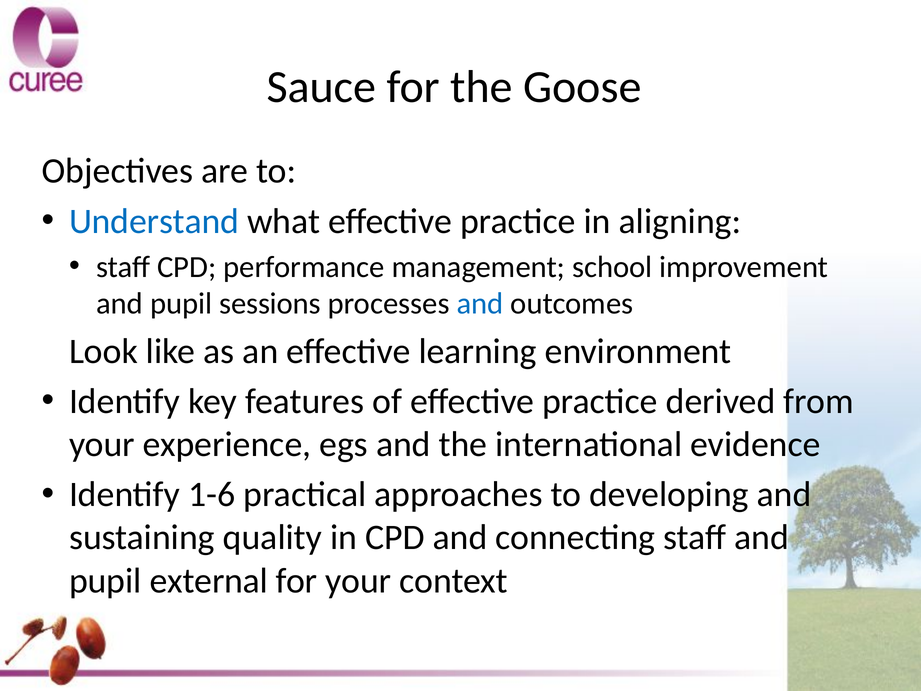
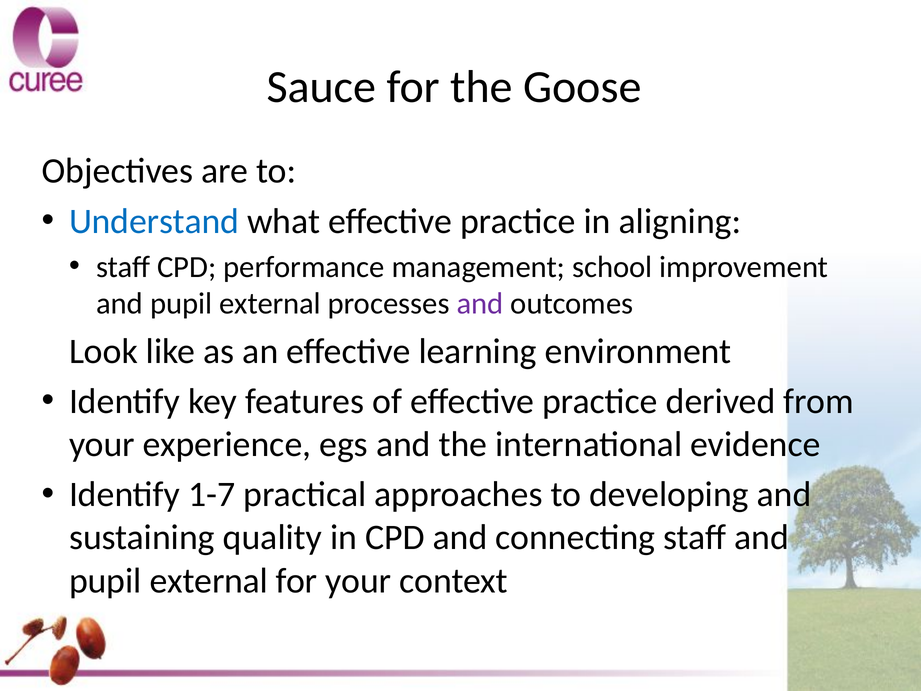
sessions at (270, 304): sessions -> external
and at (480, 304) colour: blue -> purple
1-6: 1-6 -> 1-7
